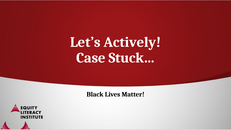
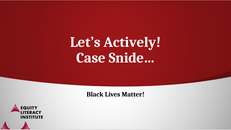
Stuck…: Stuck… -> Snide…
